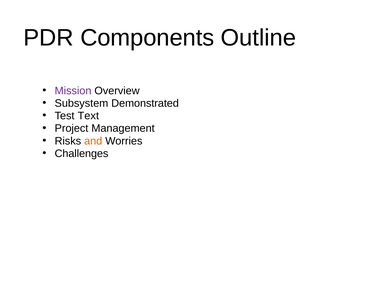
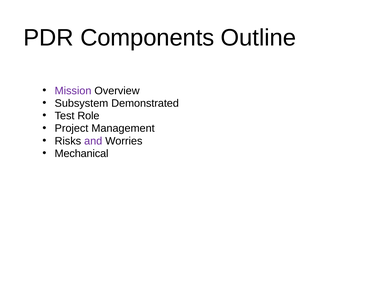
Text: Text -> Role
and colour: orange -> purple
Challenges: Challenges -> Mechanical
